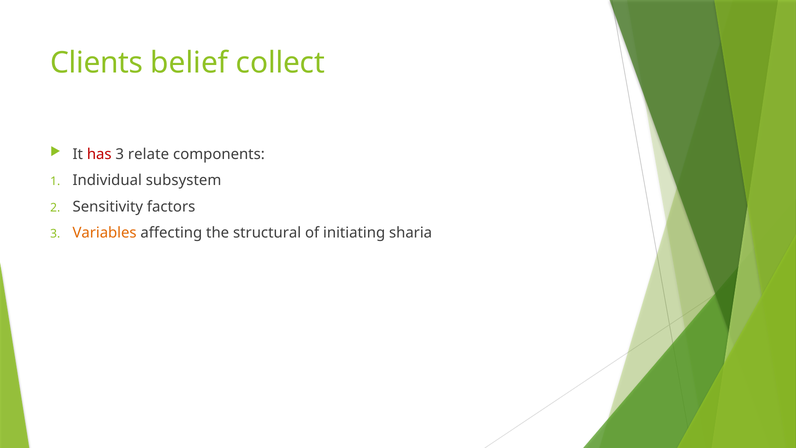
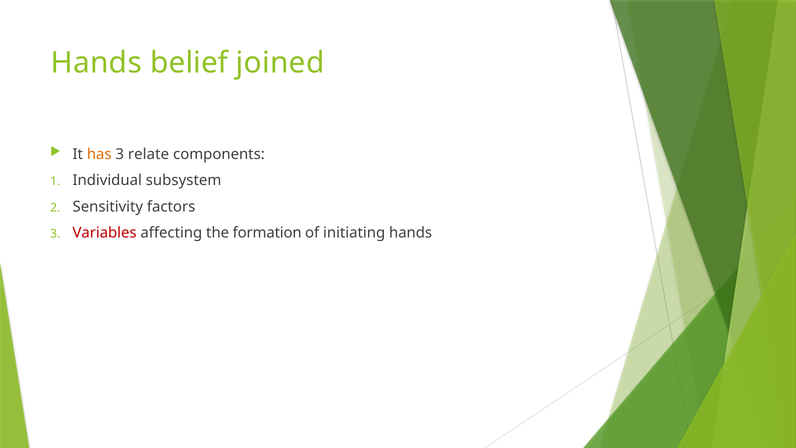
Clients at (97, 63): Clients -> Hands
collect: collect -> joined
has colour: red -> orange
Variables colour: orange -> red
structural: structural -> formation
initiating sharia: sharia -> hands
